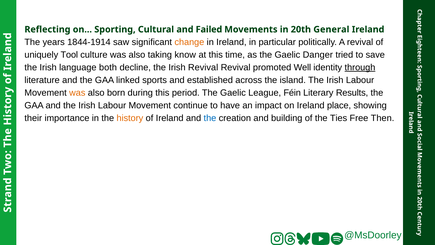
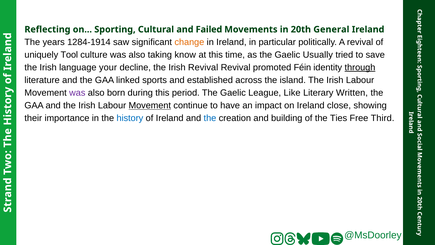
1844-1914: 1844-1914 -> 1284-1914
Danger: Danger -> Usually
both: both -> your
Well: Well -> Féin
was at (77, 93) colour: orange -> purple
Féin: Féin -> Like
Results: Results -> Written
Movement at (150, 105) underline: none -> present
place: place -> close
history colour: orange -> blue
Then: Then -> Third
